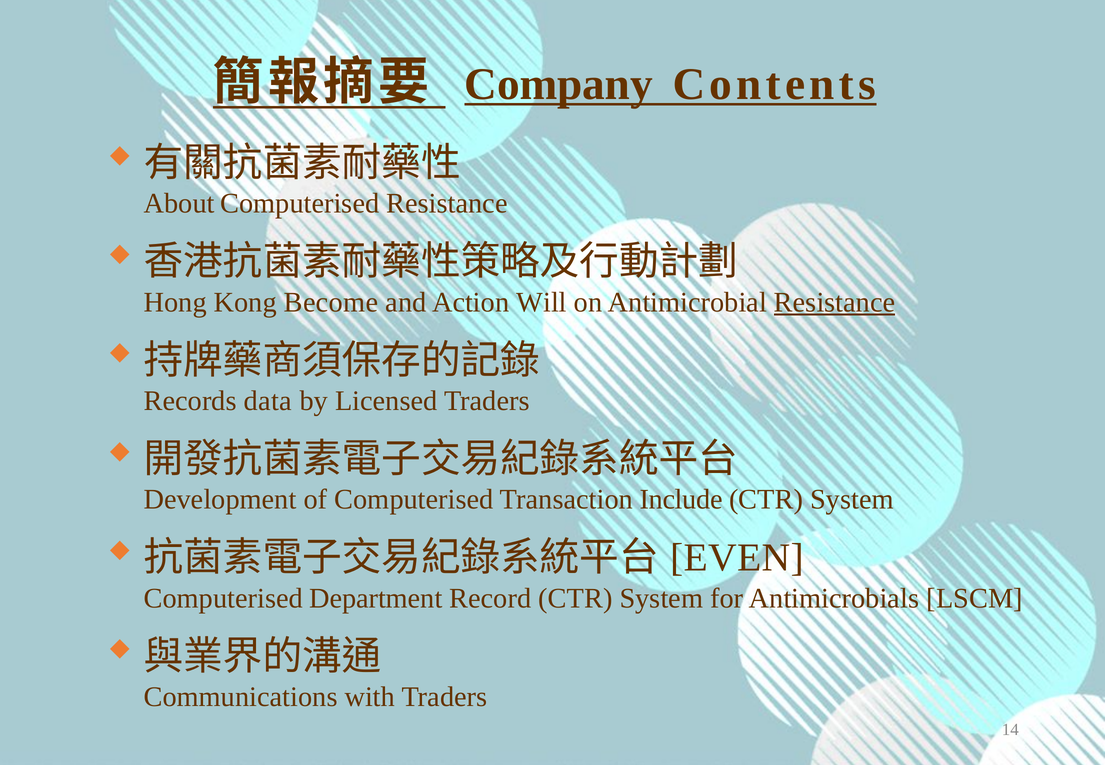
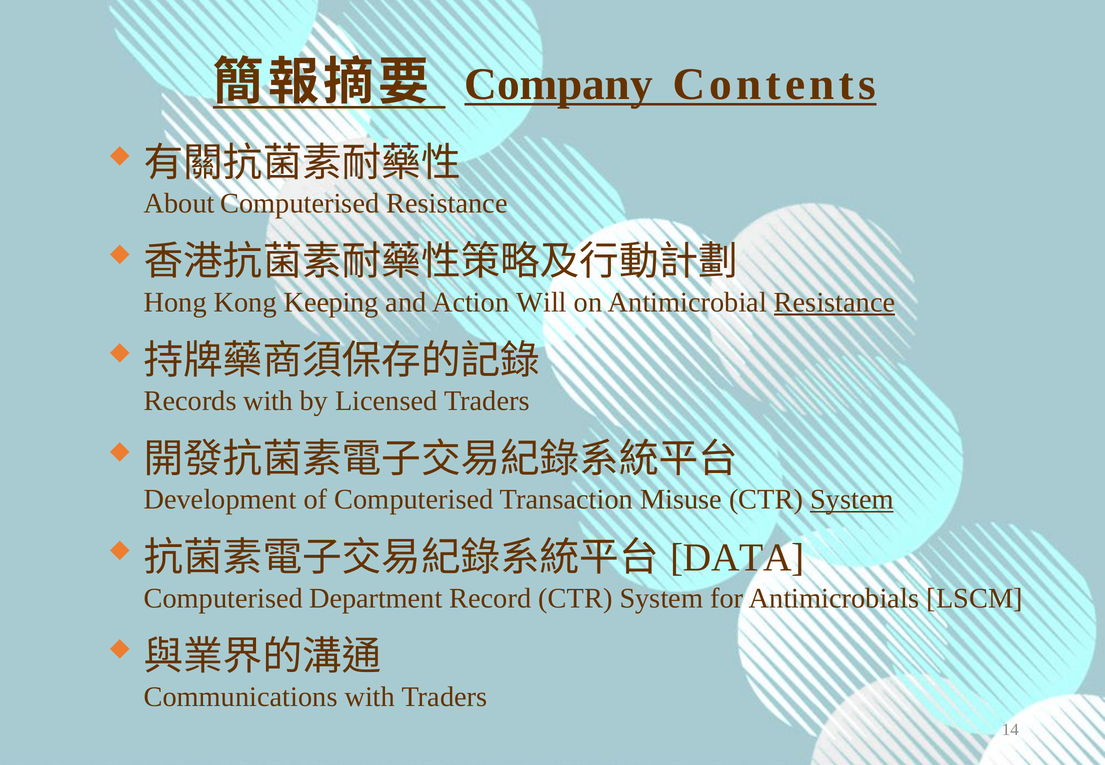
Become: Become -> Keeping
Records data: data -> with
Include: Include -> Misuse
System at (852, 500) underline: none -> present
EVEN: EVEN -> DATA
